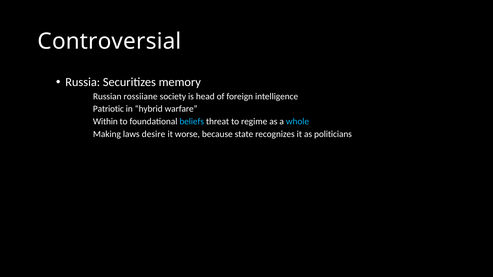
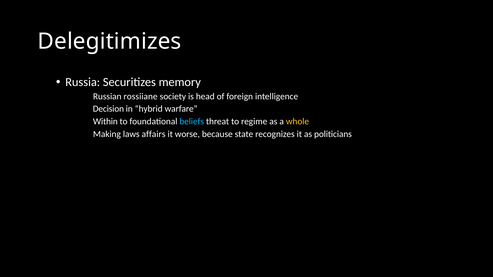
Controversial: Controversial -> Delegitimizes
Patriotic: Patriotic -> Decision
whole colour: light blue -> yellow
desire: desire -> affairs
